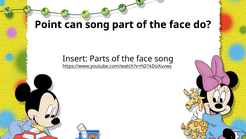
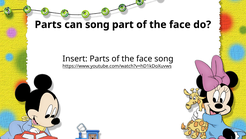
Point at (48, 25): Point -> Parts
